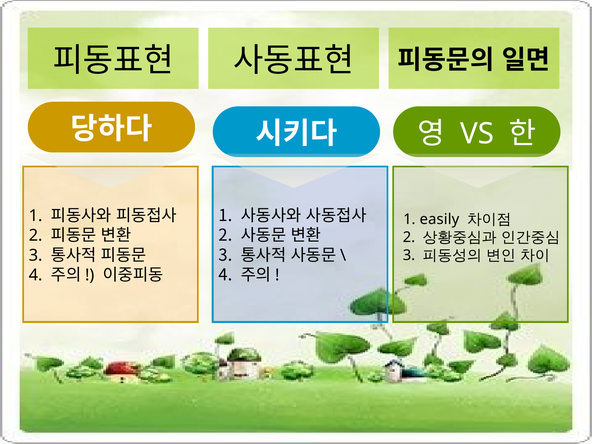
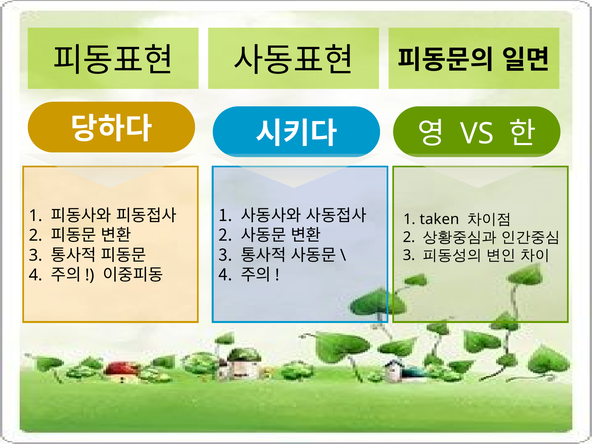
easily: easily -> taken
